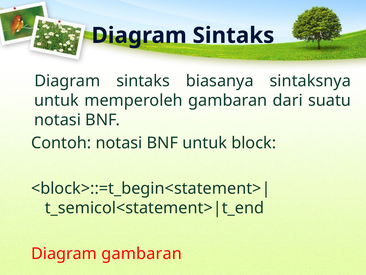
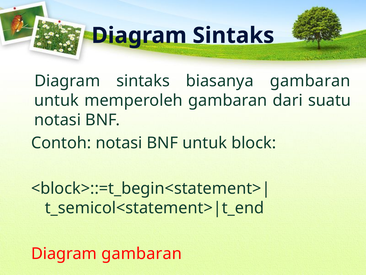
biasanya sintaksnya: sintaksnya -> gambaran
